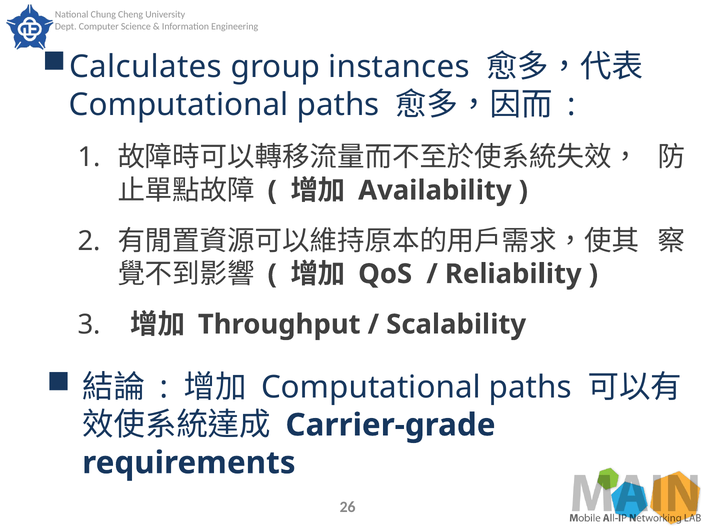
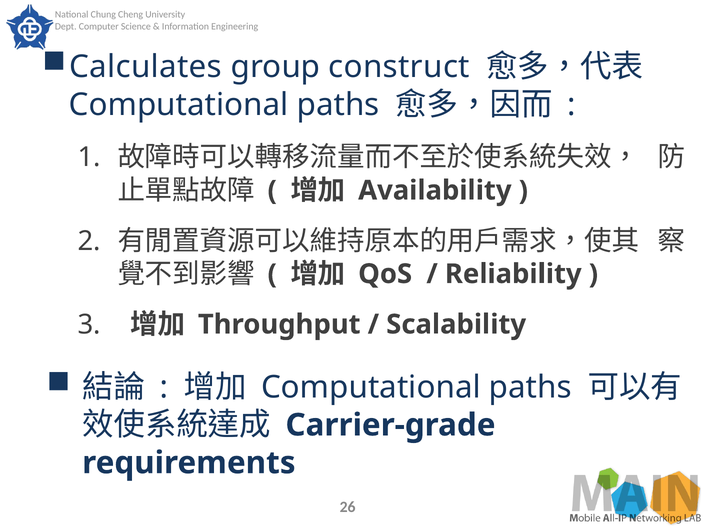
instances: instances -> construct
